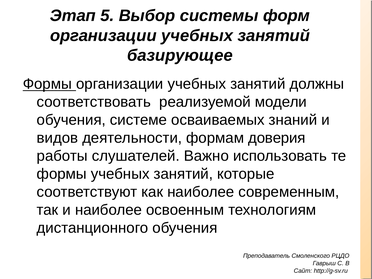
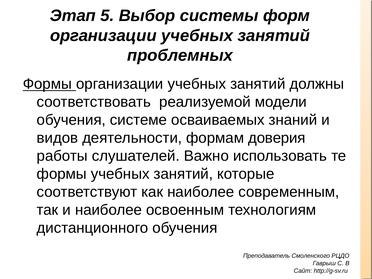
базирующее: базирующее -> проблемных
